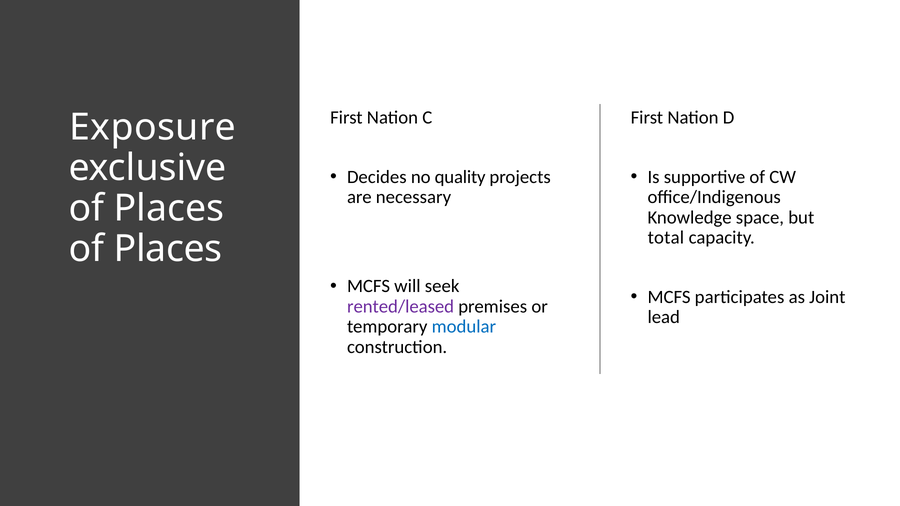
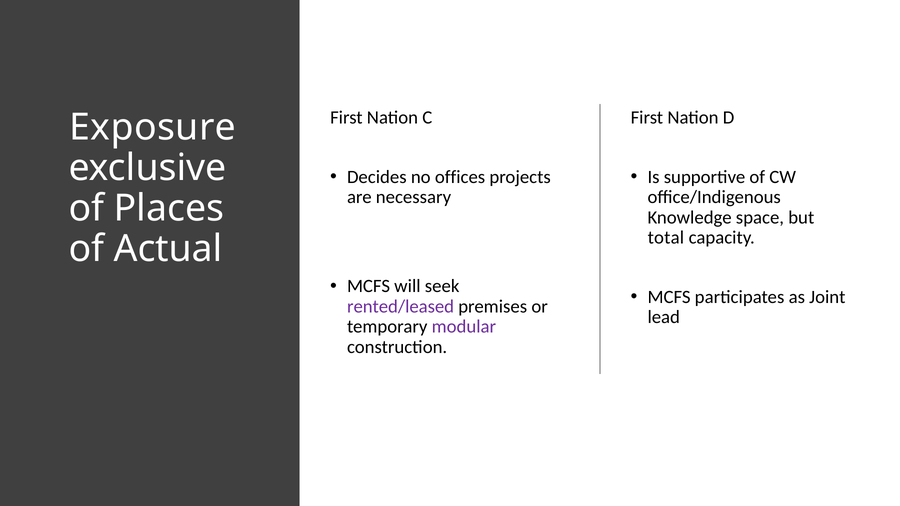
quality: quality -> offices
Places at (168, 249): Places -> Actual
modular colour: blue -> purple
